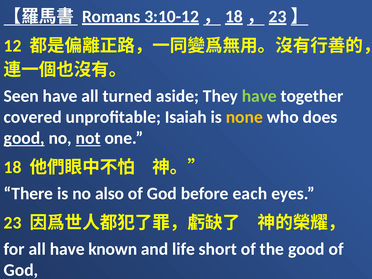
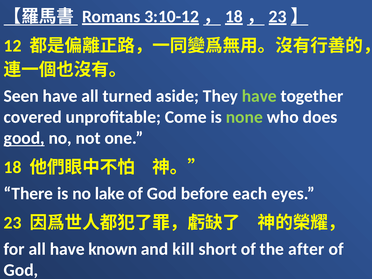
Isaiah: Isaiah -> Come
none colour: yellow -> light green
not underline: present -> none
also: also -> lake
life: life -> kill
the good: good -> after
